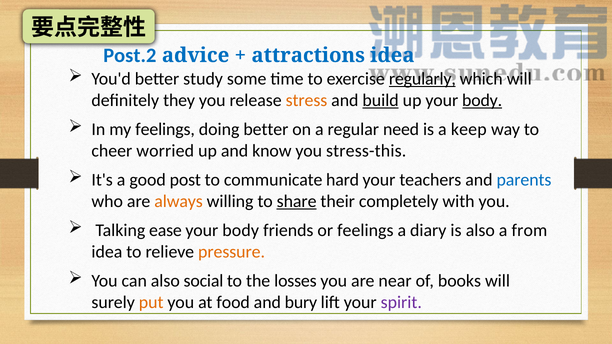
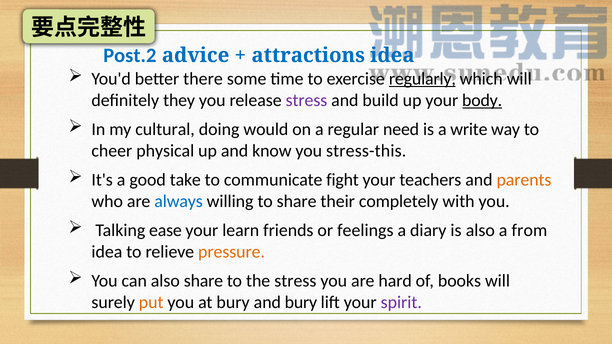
study: study -> there
stress at (307, 100) colour: orange -> purple
build underline: present -> none
my feelings: feelings -> cultural
doing better: better -> would
keep: keep -> write
worried: worried -> physical
post: post -> take
hard: hard -> fight
parents colour: blue -> orange
always colour: orange -> blue
share at (297, 201) underline: present -> none
body at (241, 231): body -> learn
also social: social -> share
the losses: losses -> stress
near: near -> hard
at food: food -> bury
